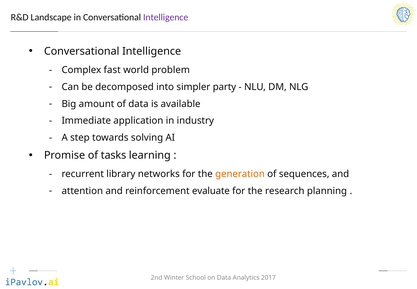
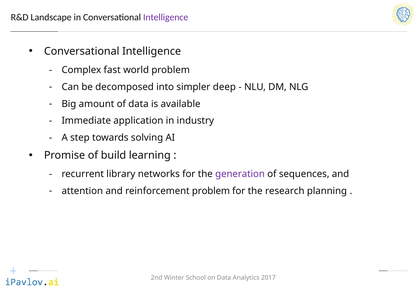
party: party -> deep
tasks: tasks -> build
generation colour: orange -> purple
reinforcement evaluate: evaluate -> problem
